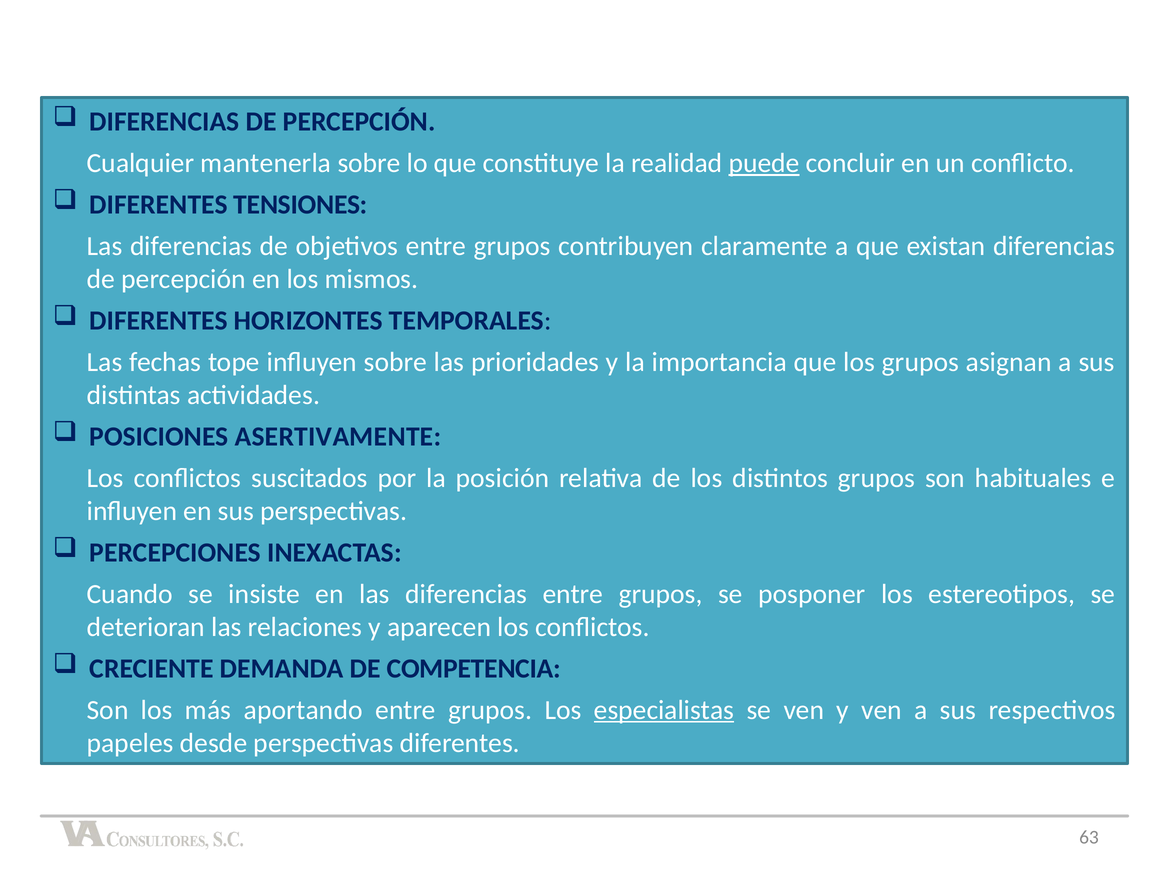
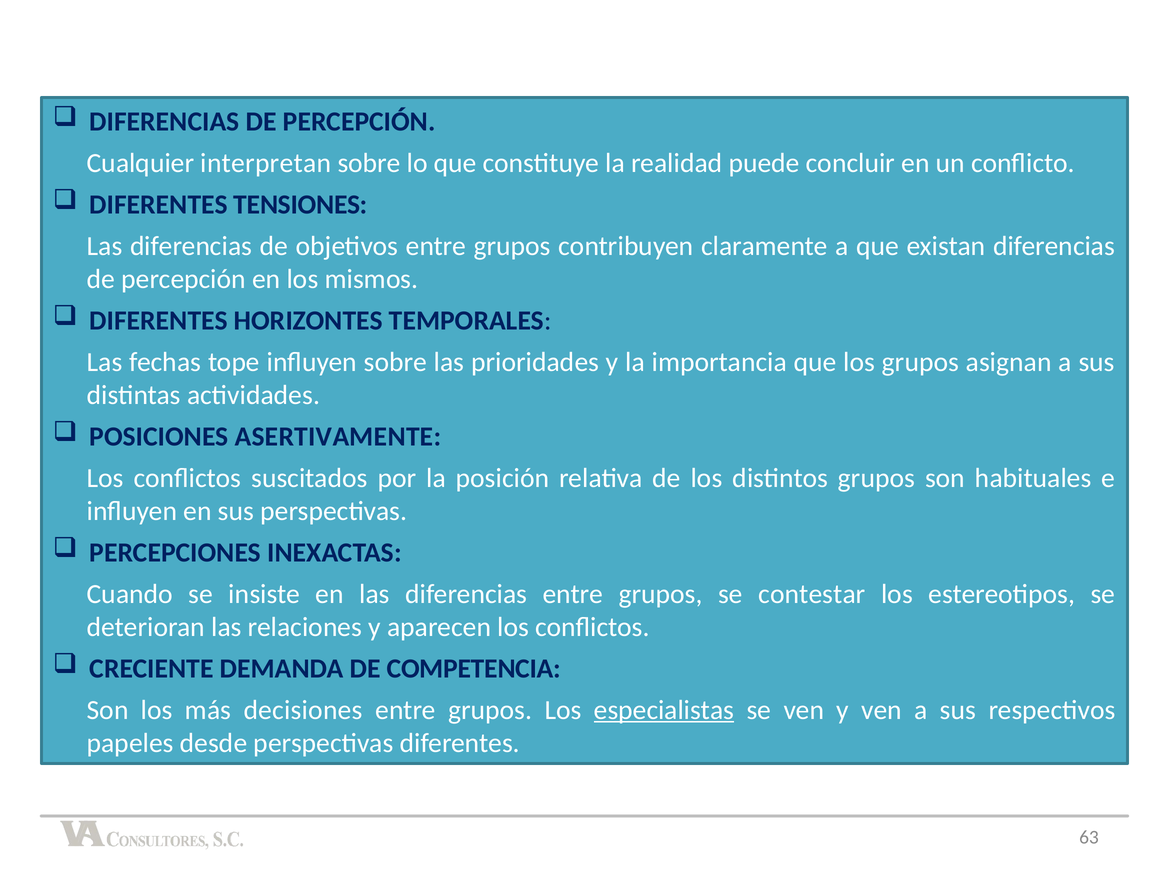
mantenerla: mantenerla -> interpretan
puede underline: present -> none
posponer: posponer -> contestar
aportando: aportando -> decisiones
